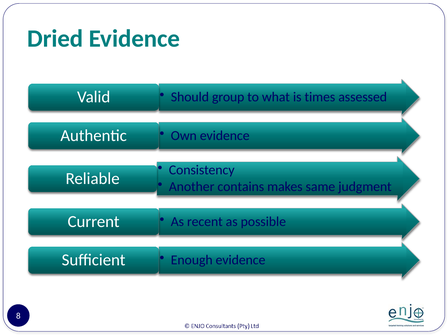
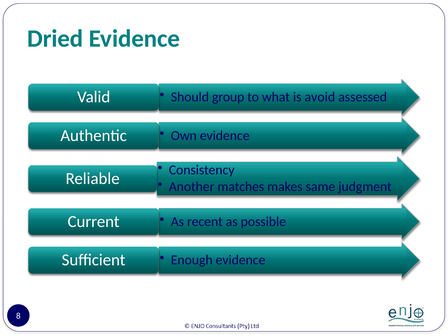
times: times -> avoid
contains: contains -> matches
